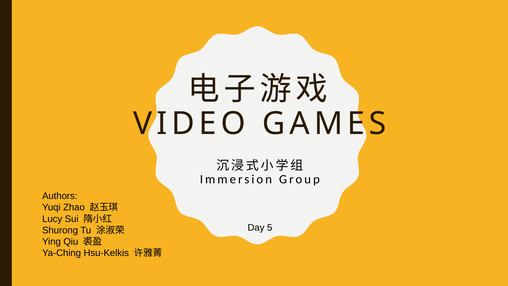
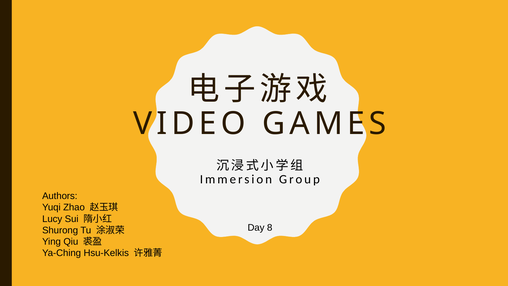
5: 5 -> 8
